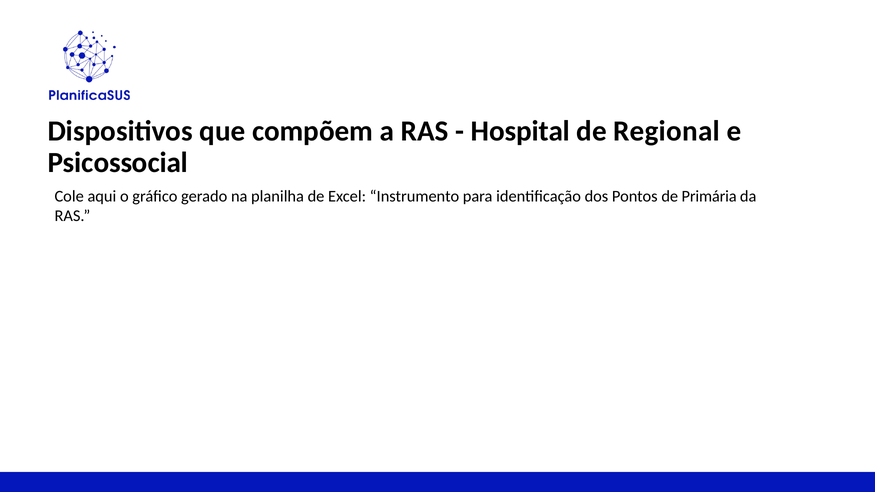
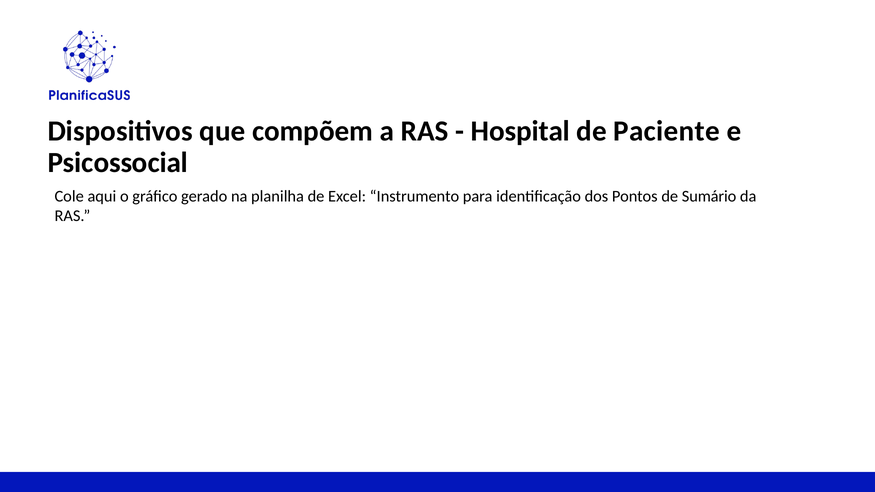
Regional: Regional -> Paciente
Primária: Primária -> Sumário
